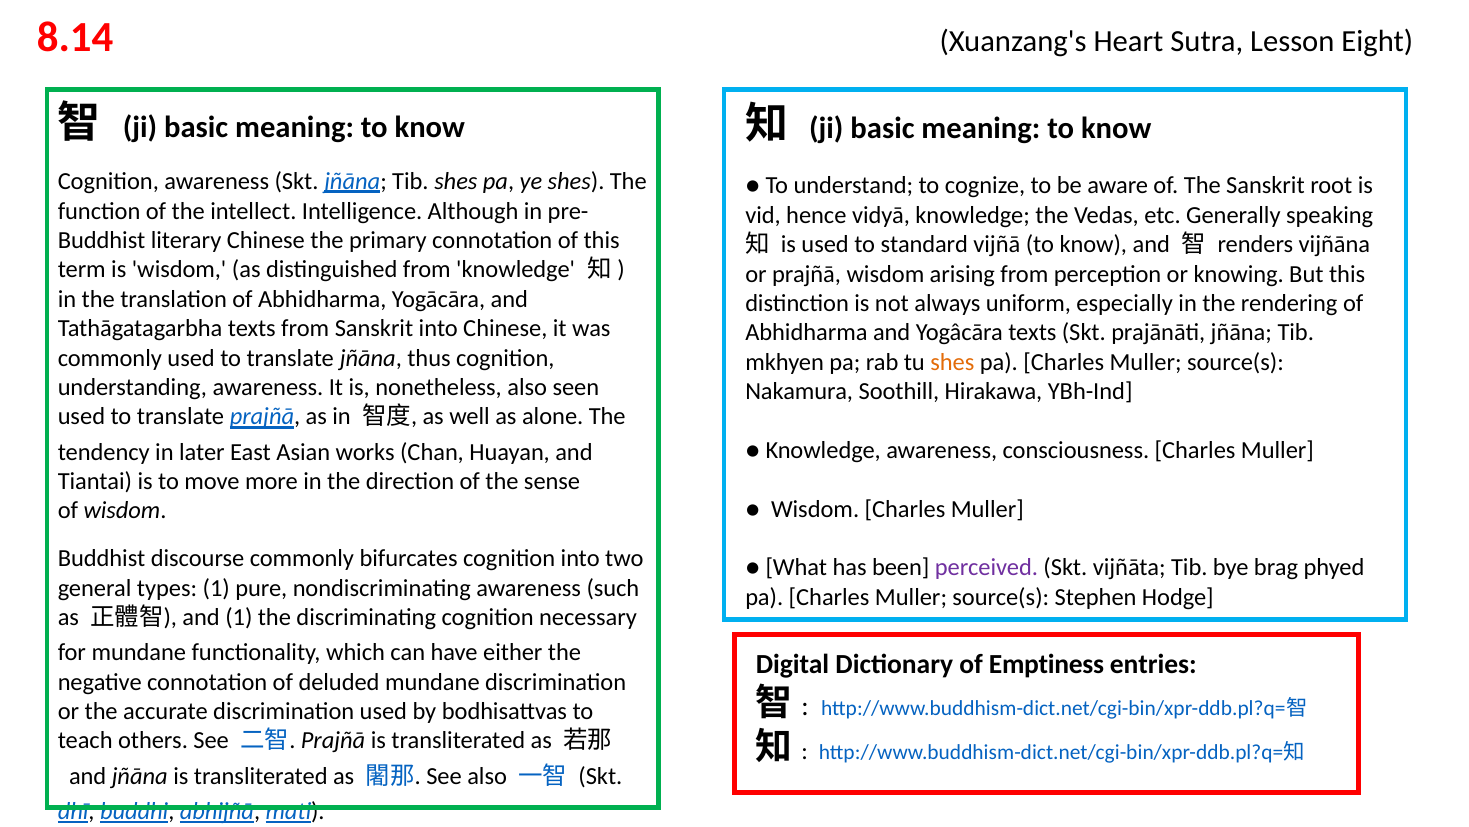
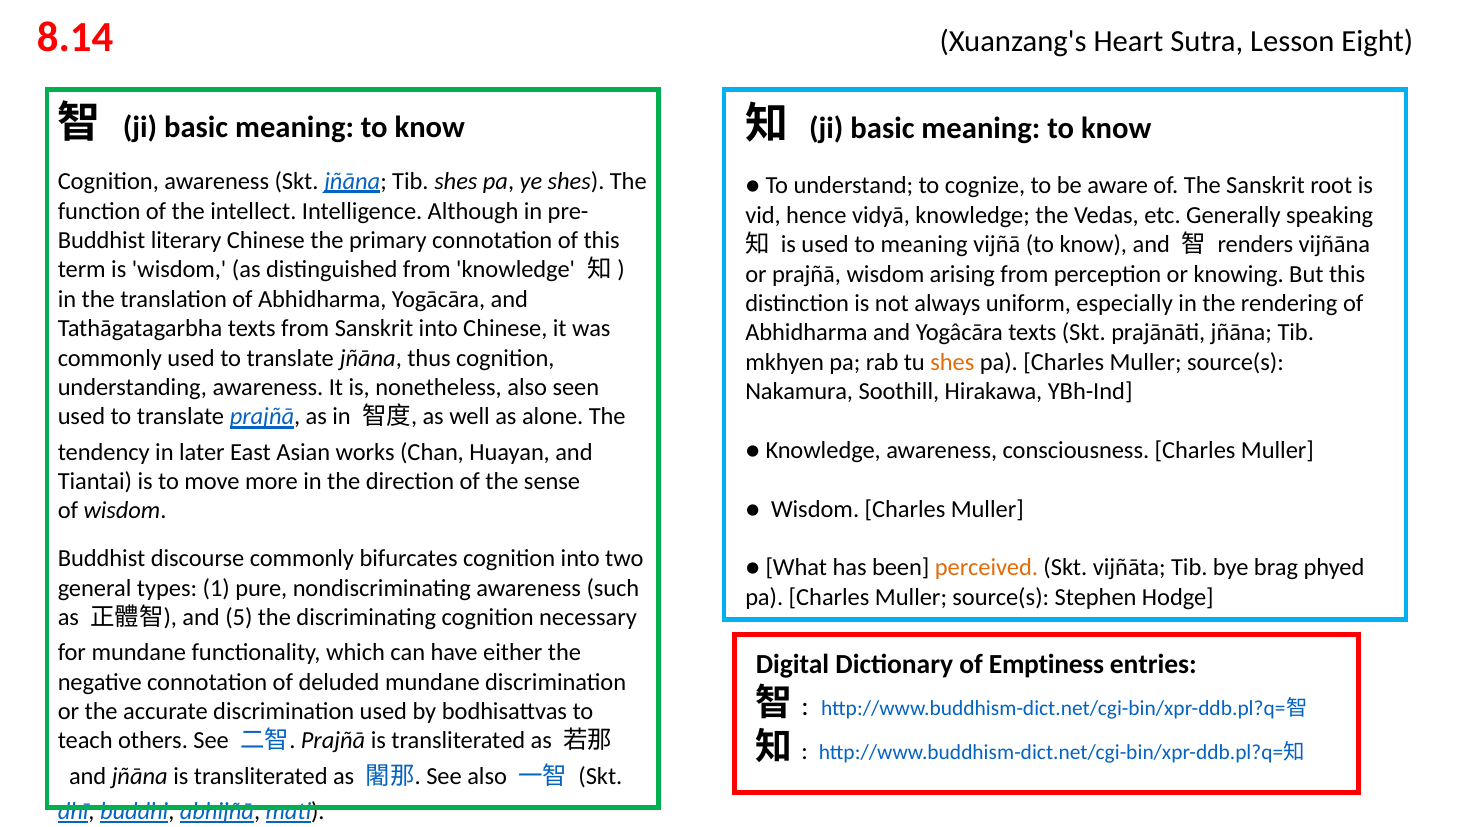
to standard: standard -> meaning
perceived colour: purple -> orange
and 1: 1 -> 5
